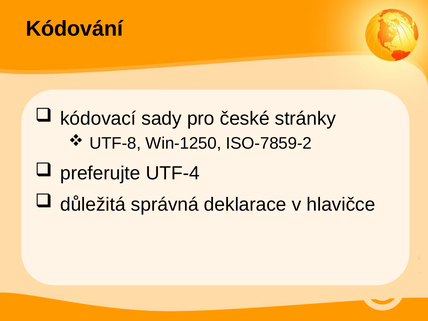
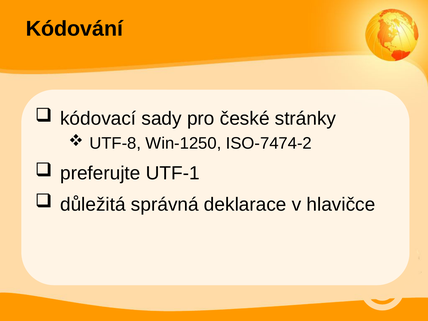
ISO-7859-2: ISO-7859-2 -> ISO-7474-2
UTF-4: UTF-4 -> UTF-1
